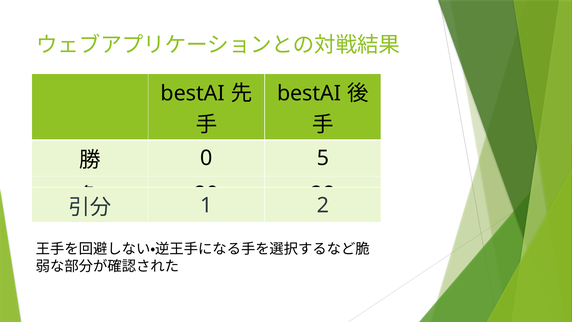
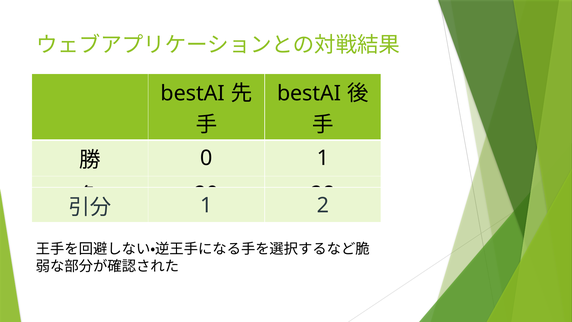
0 5: 5 -> 1
